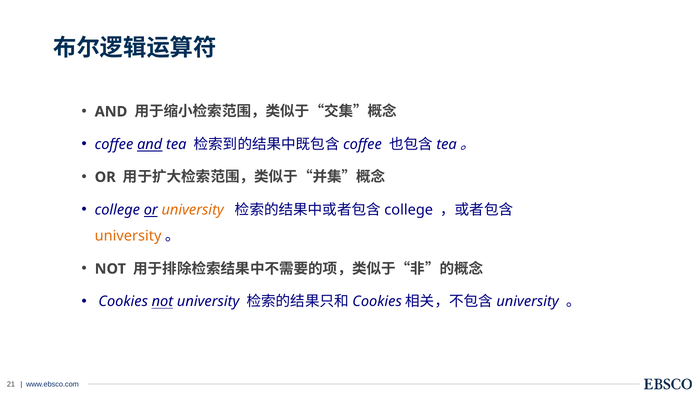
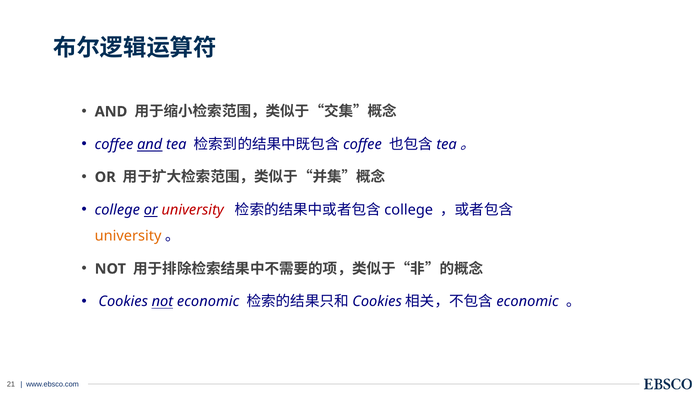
university at (193, 210) colour: orange -> red
not university: university -> economic
university at (528, 302): university -> economic
